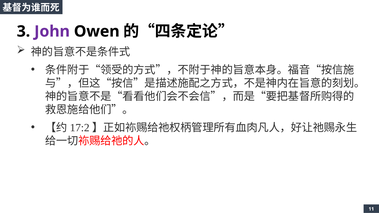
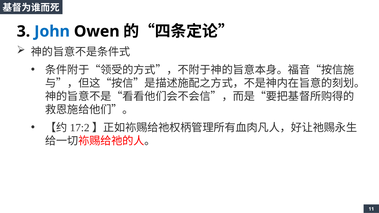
John colour: purple -> blue
